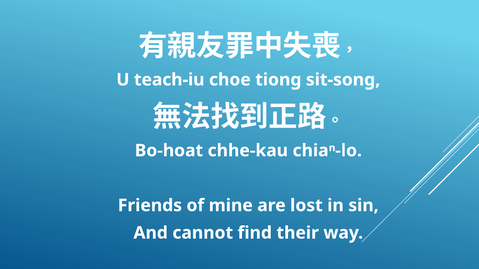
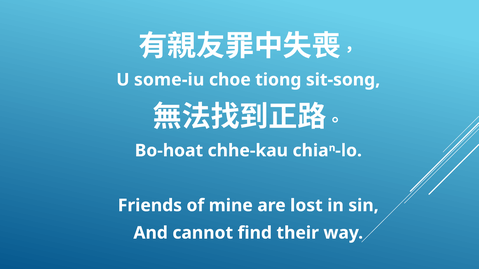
teach-iu: teach-iu -> some-iu
